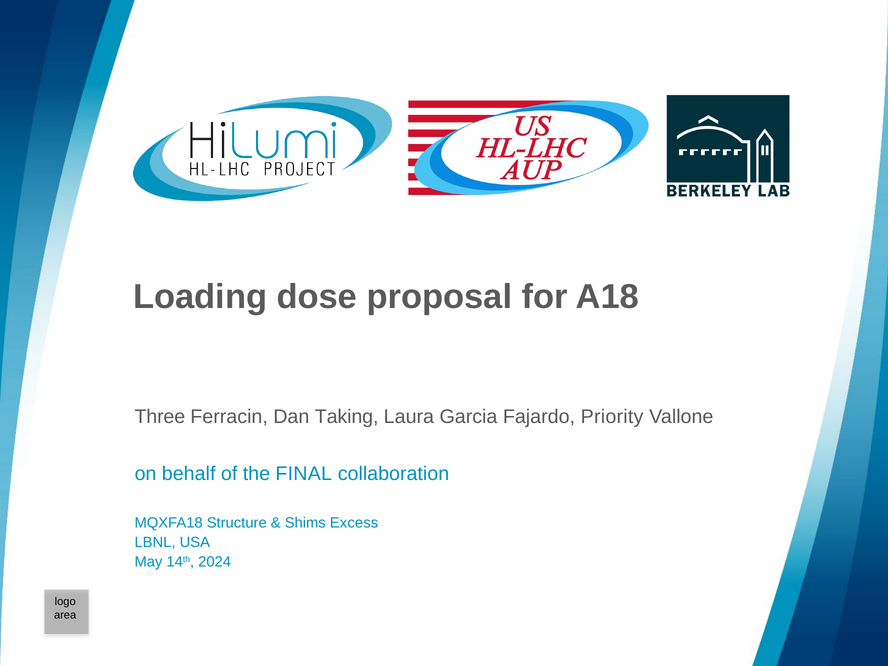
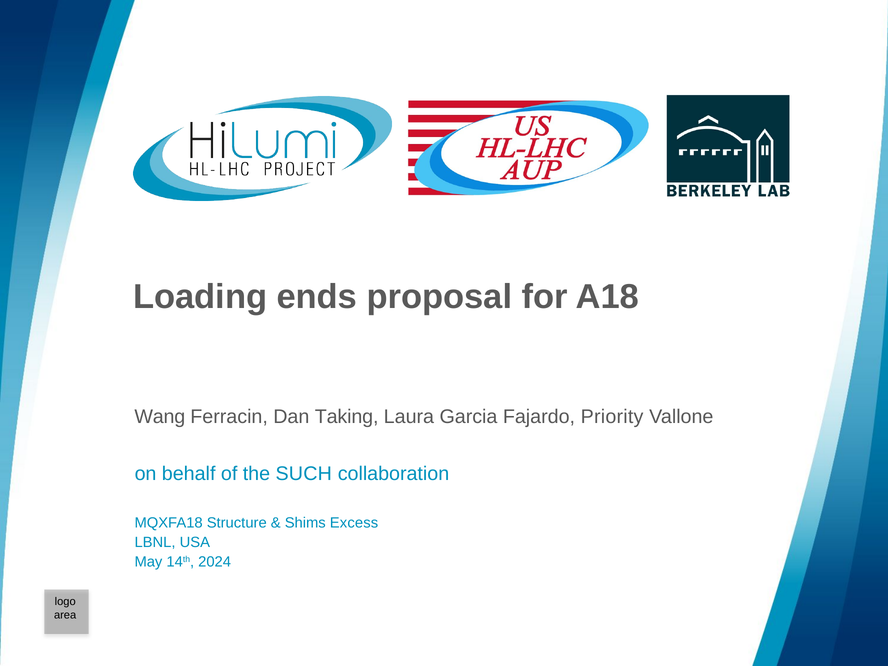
dose: dose -> ends
Three: Three -> Wang
FINAL: FINAL -> SUCH
